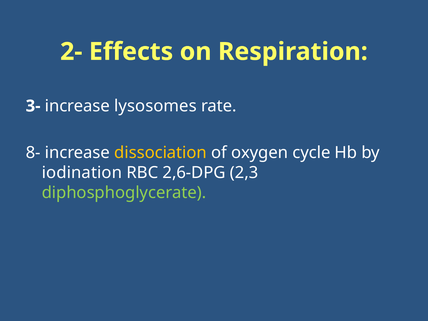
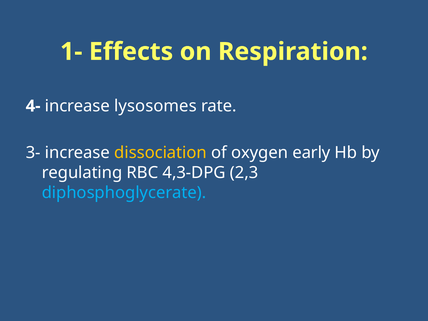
2-: 2- -> 1-
3-: 3- -> 4-
8-: 8- -> 3-
cycle: cycle -> early
iodination: iodination -> regulating
2,6-DPG: 2,6-DPG -> 4,3-DPG
diphosphoglycerate colour: light green -> light blue
